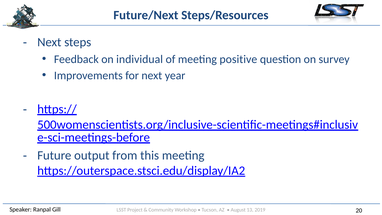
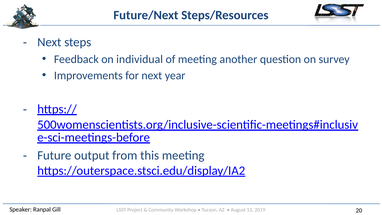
positive: positive -> another
